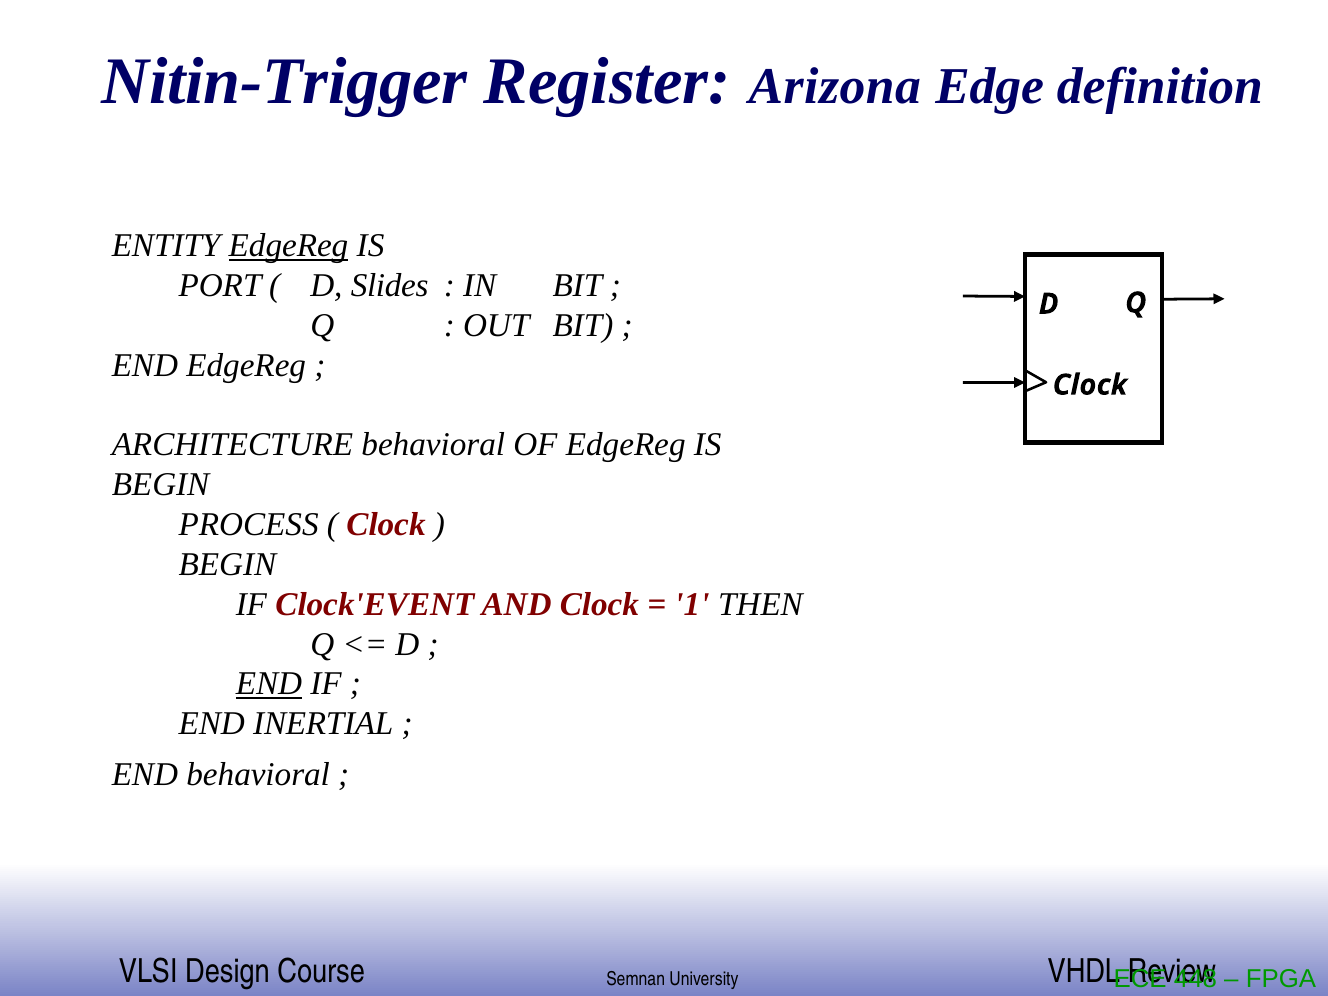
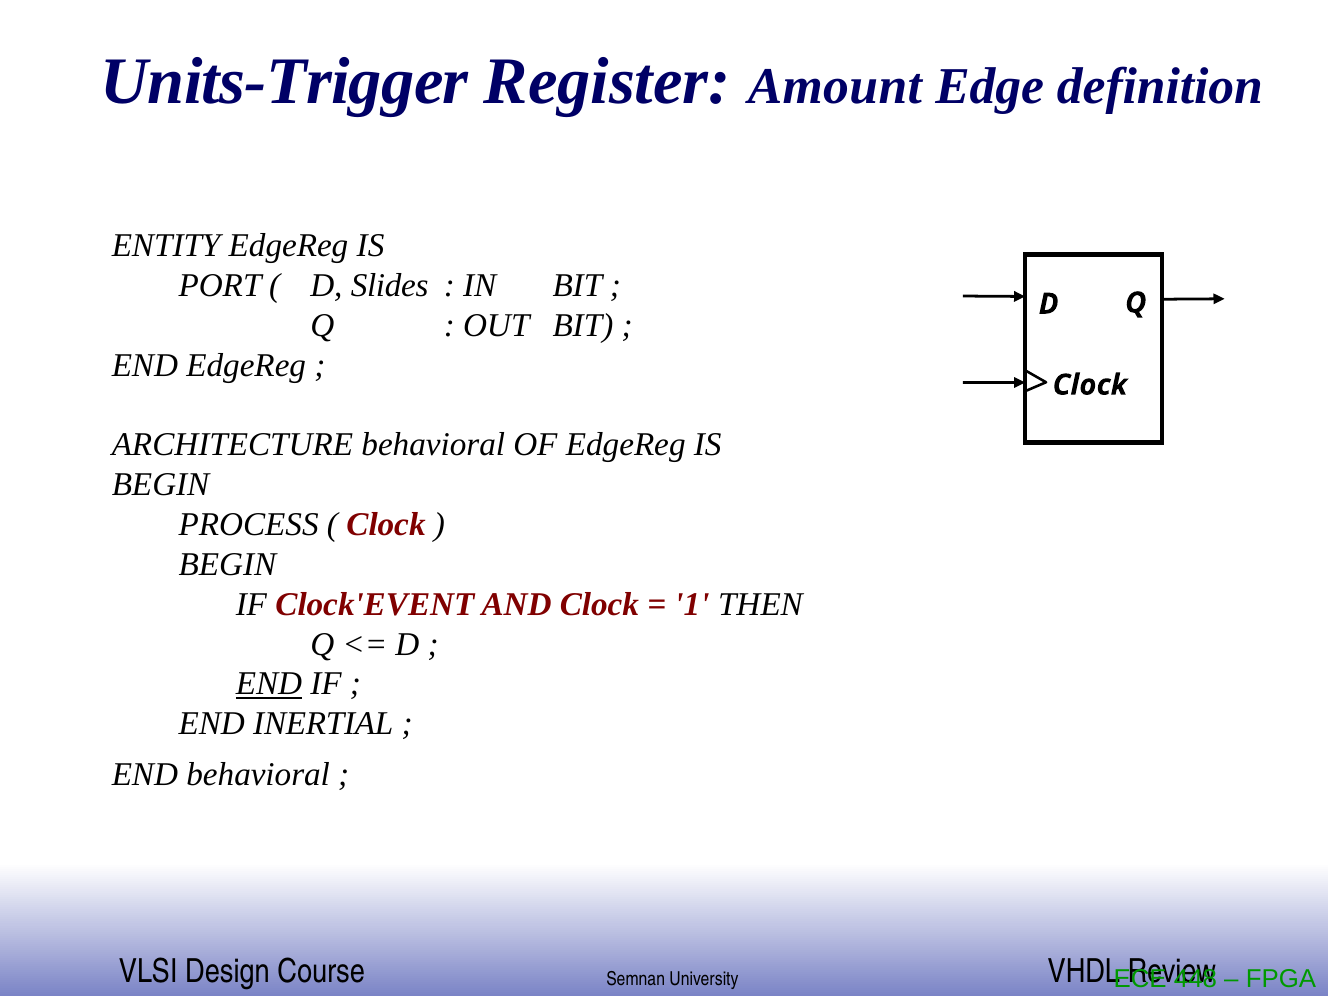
Nitin-Trigger: Nitin-Trigger -> Units-Trigger
Arizona: Arizona -> Amount
EdgeReg at (289, 246) underline: present -> none
